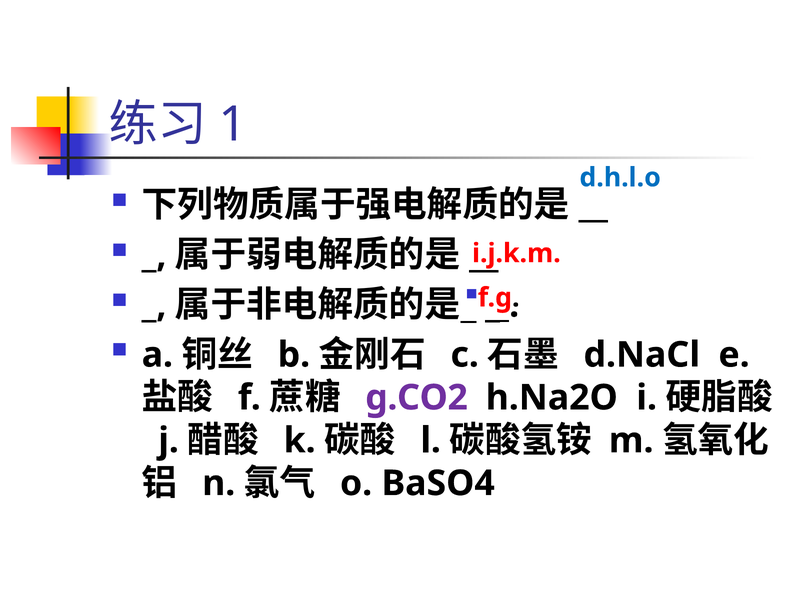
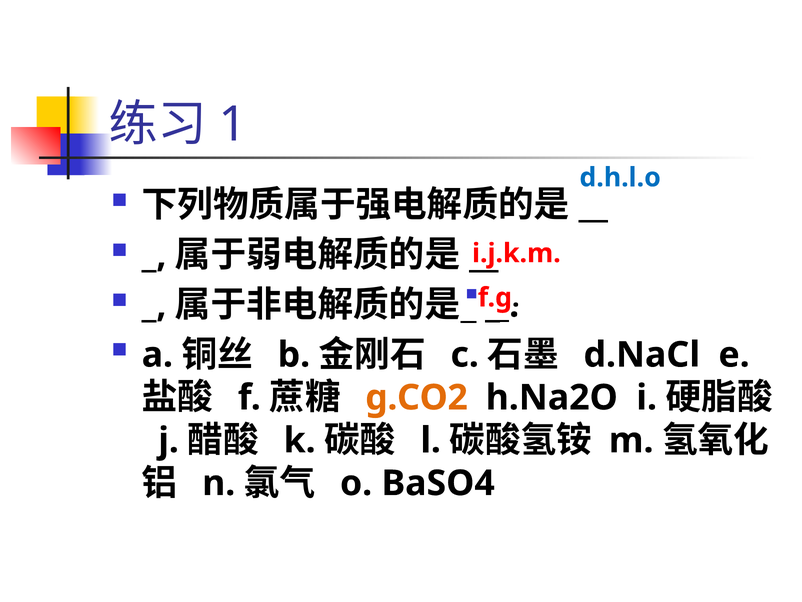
g.CO2 colour: purple -> orange
